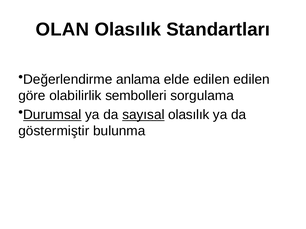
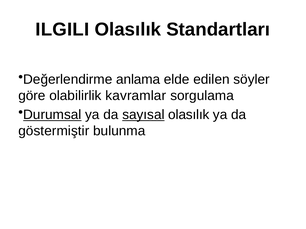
OLAN: OLAN -> ILGILI
edilen edilen: edilen -> söyler
sembolleri: sembolleri -> kavramlar
